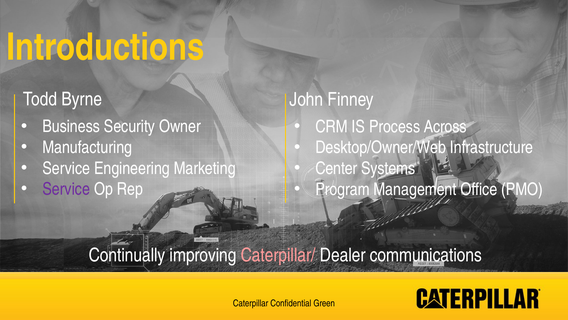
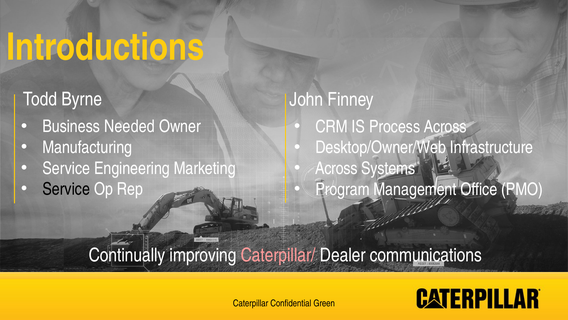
Security: Security -> Needed
Center at (336, 168): Center -> Across
Service at (66, 189) colour: purple -> black
